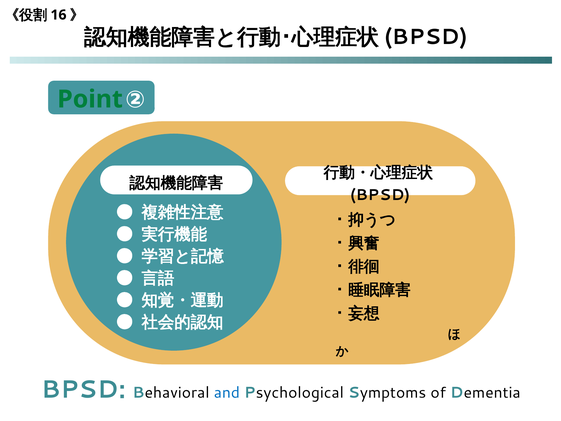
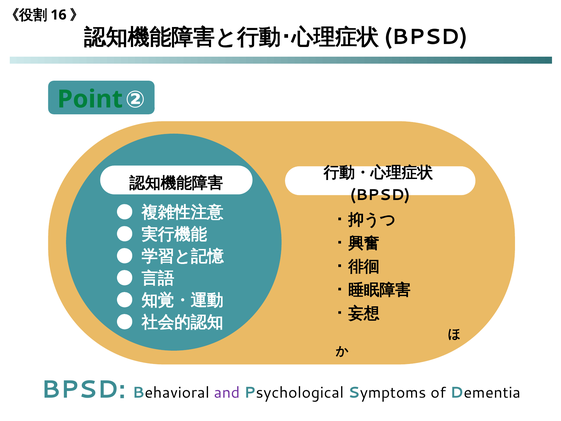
and colour: blue -> purple
